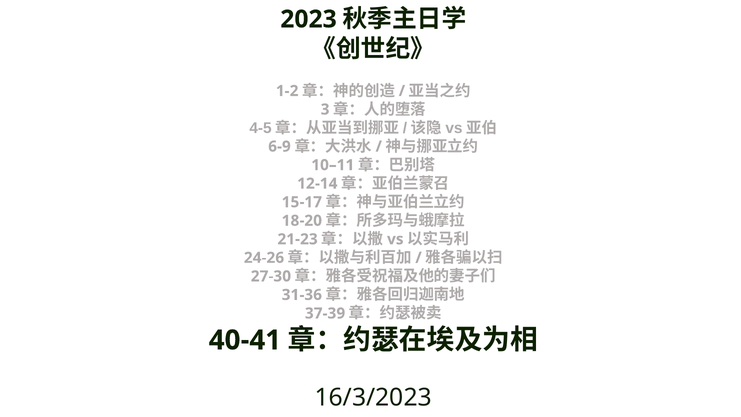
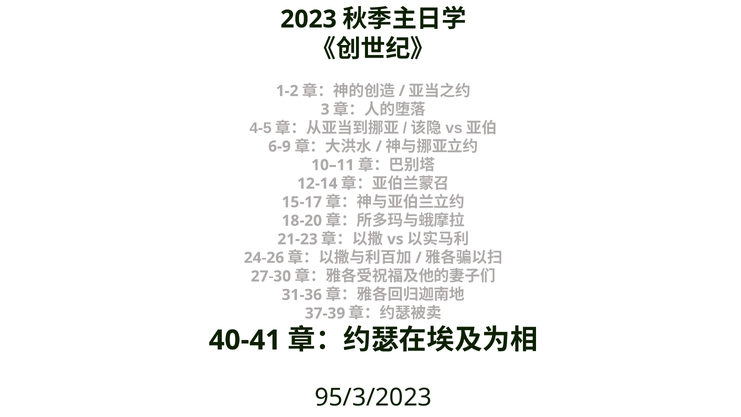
16/3/2023: 16/3/2023 -> 95/3/2023
